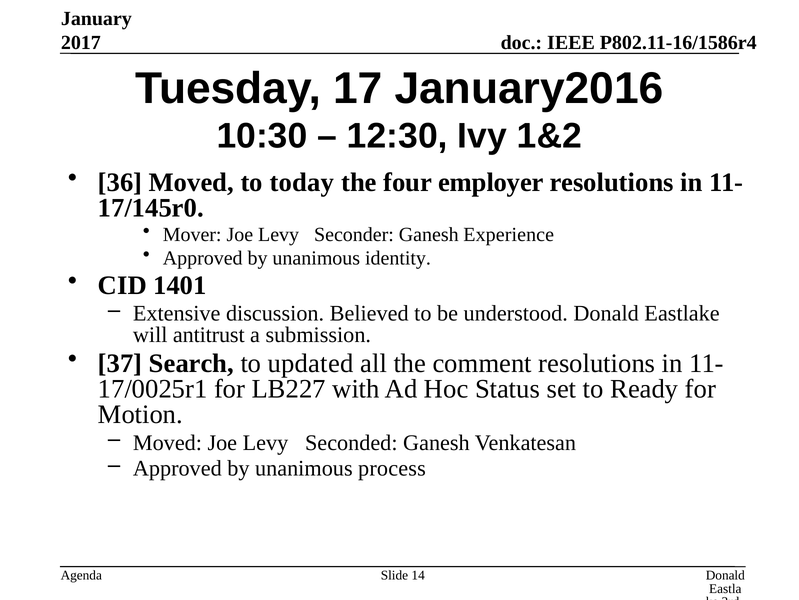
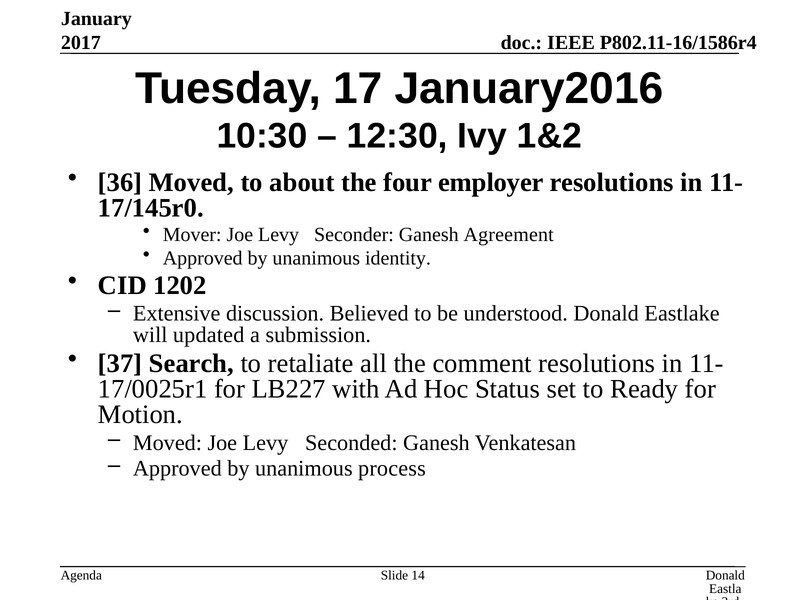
today: today -> about
Experience: Experience -> Agreement
1401: 1401 -> 1202
antitrust: antitrust -> updated
updated: updated -> retaliate
